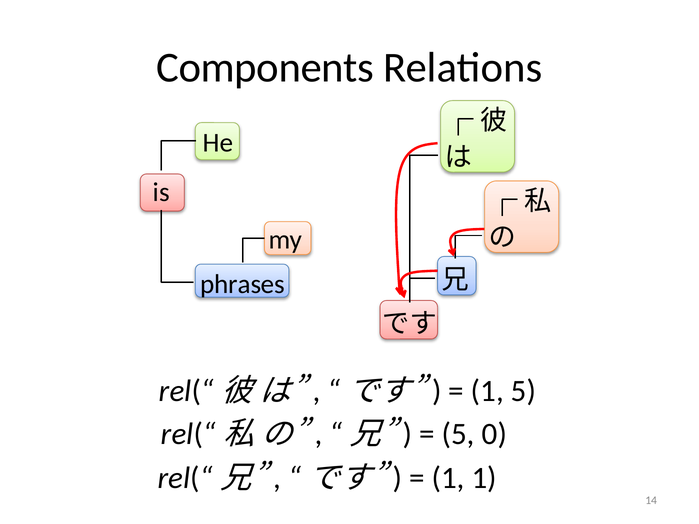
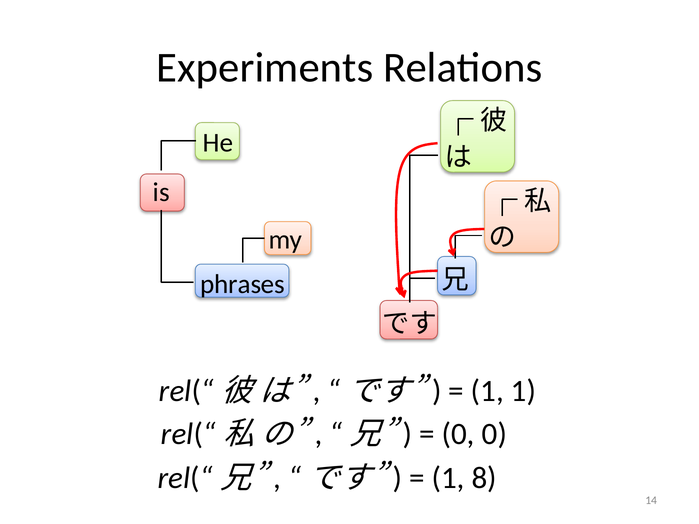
Components: Components -> Experiments
1 5: 5 -> 1
5 at (458, 434): 5 -> 0
1 1: 1 -> 8
